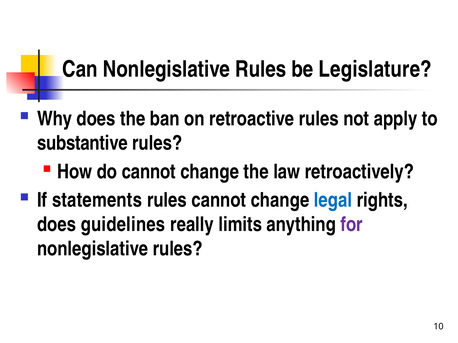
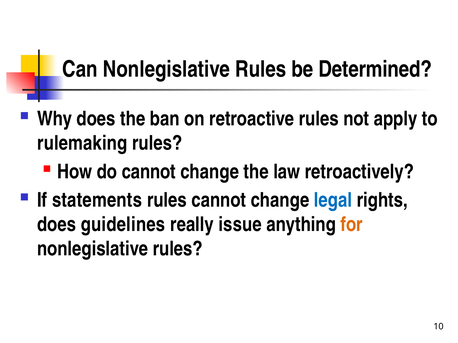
Legislature: Legislature -> Determined
substantive: substantive -> rulemaking
limits: limits -> issue
for colour: purple -> orange
